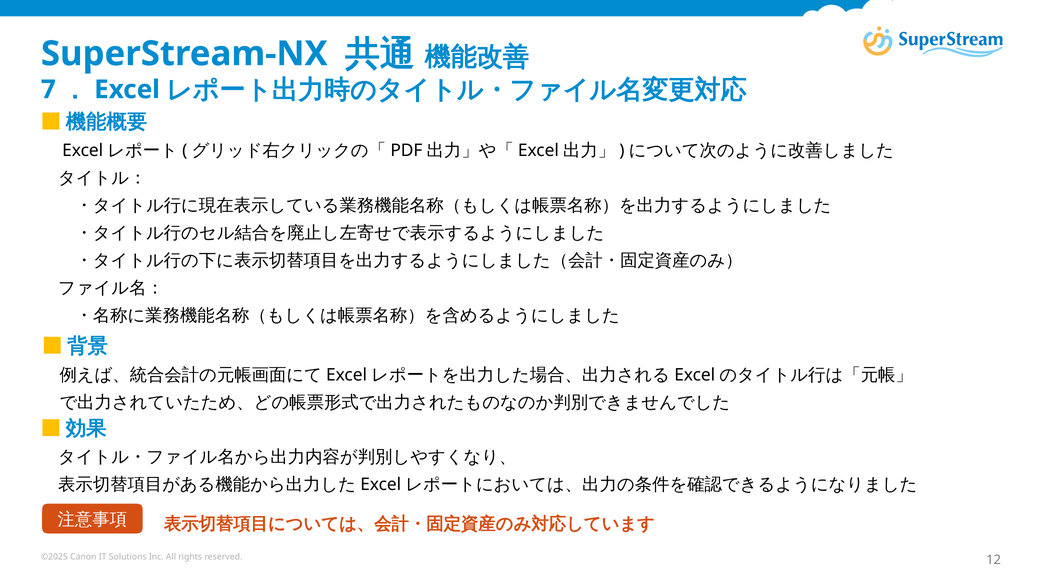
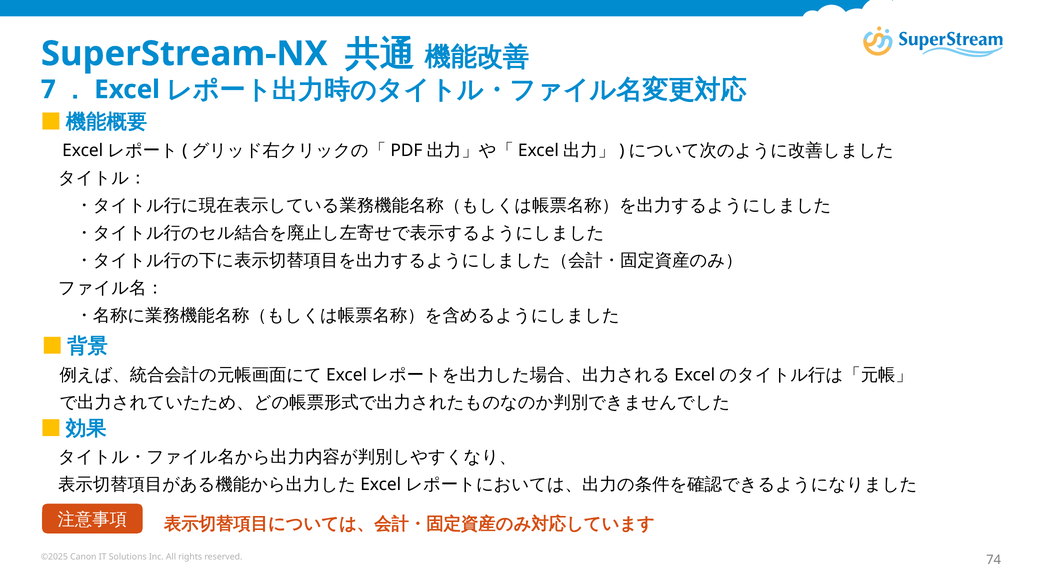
12: 12 -> 74
